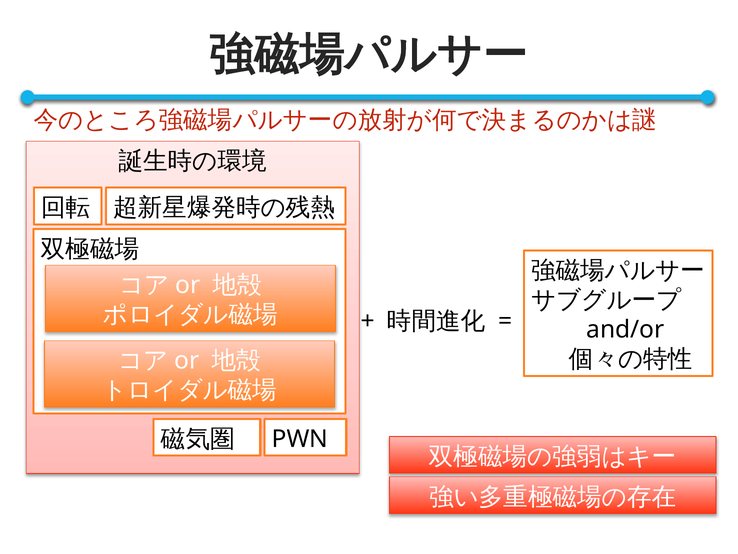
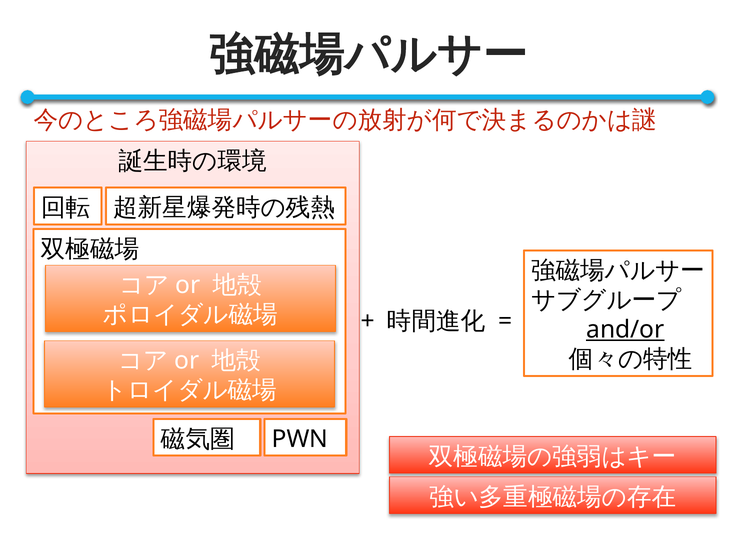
and/or underline: none -> present
